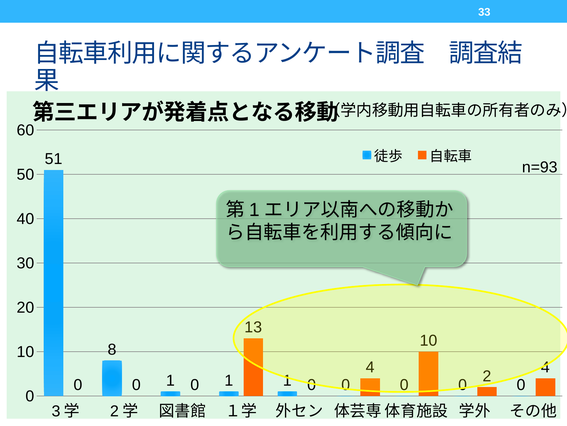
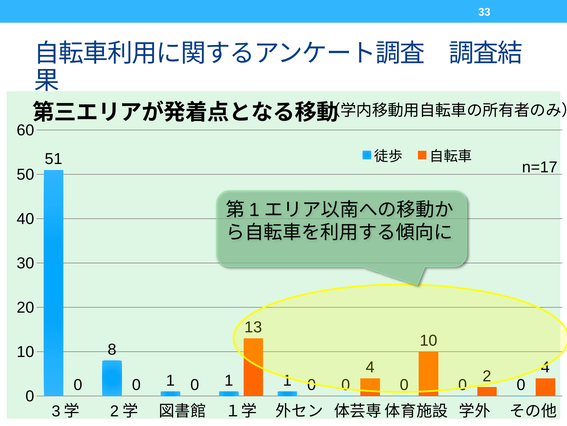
n=93: n=93 -> n=17
